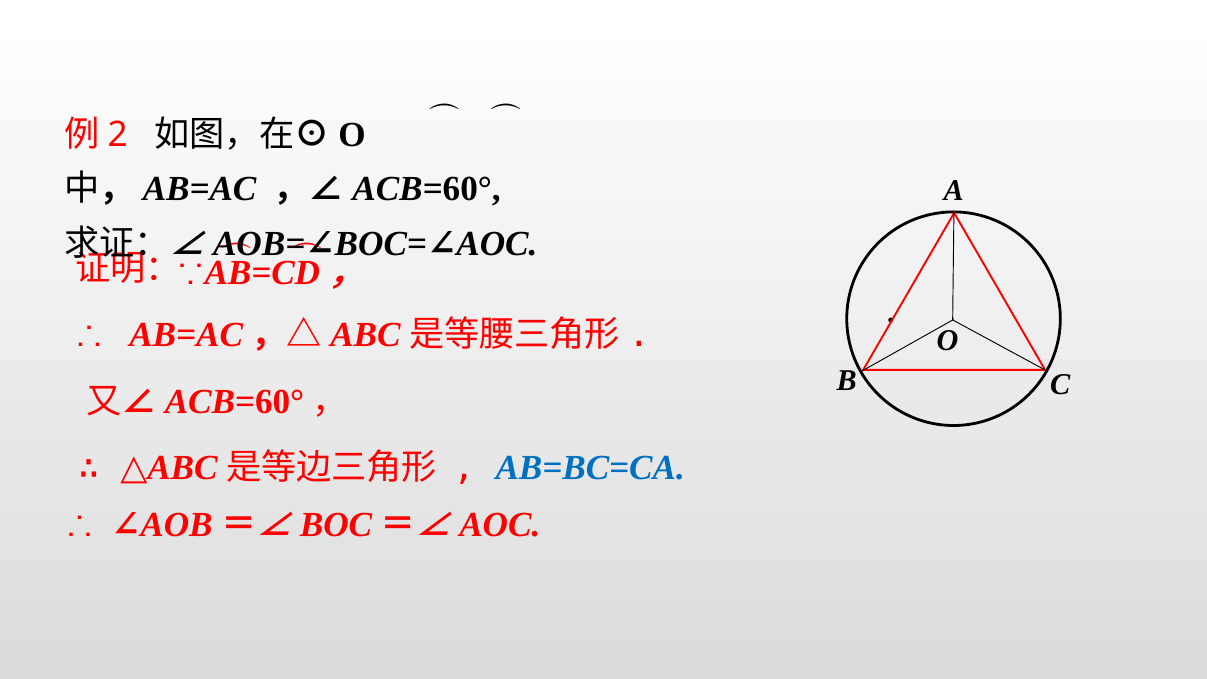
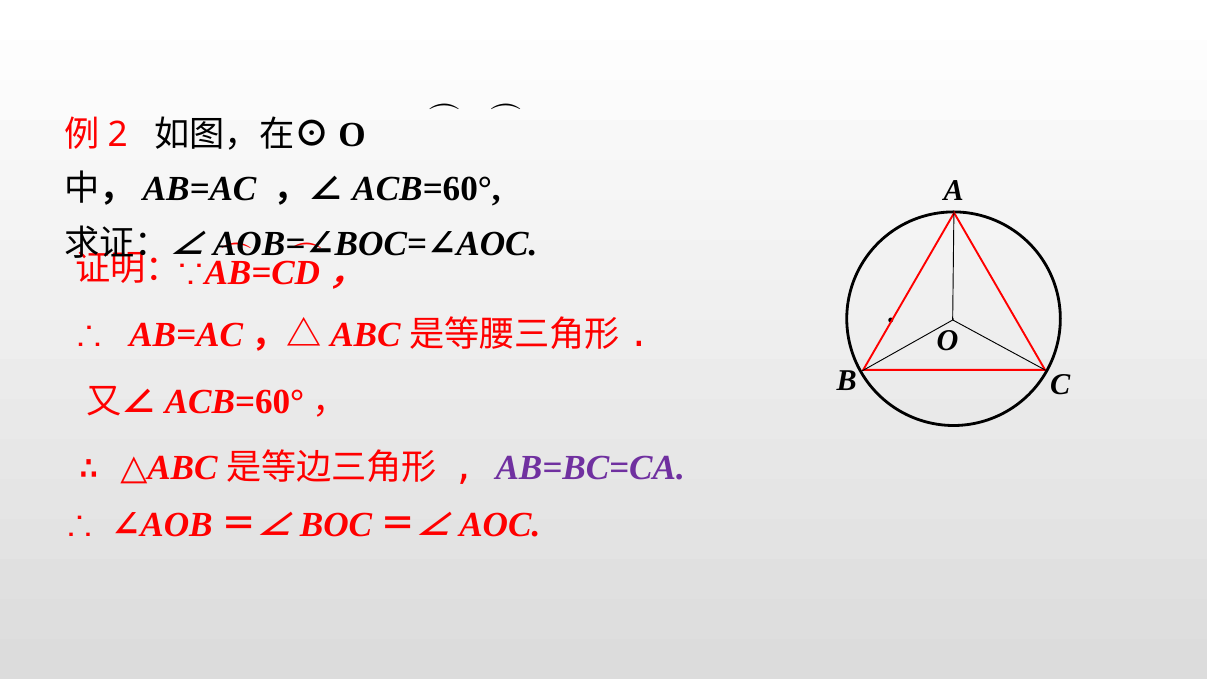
AB=BC=CA colour: blue -> purple
